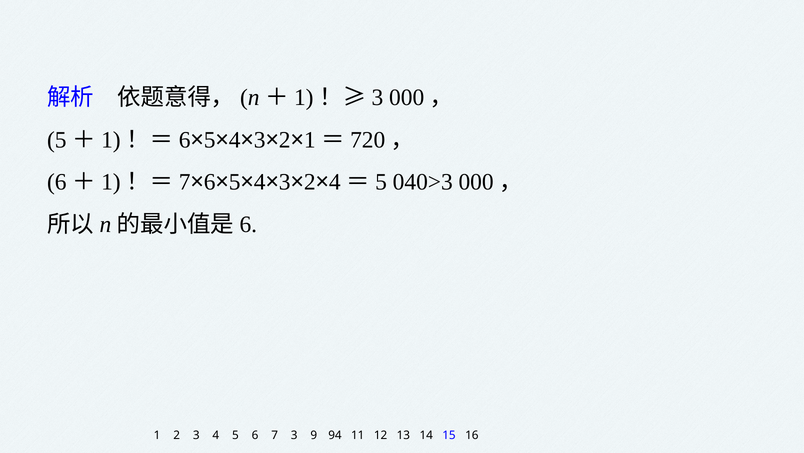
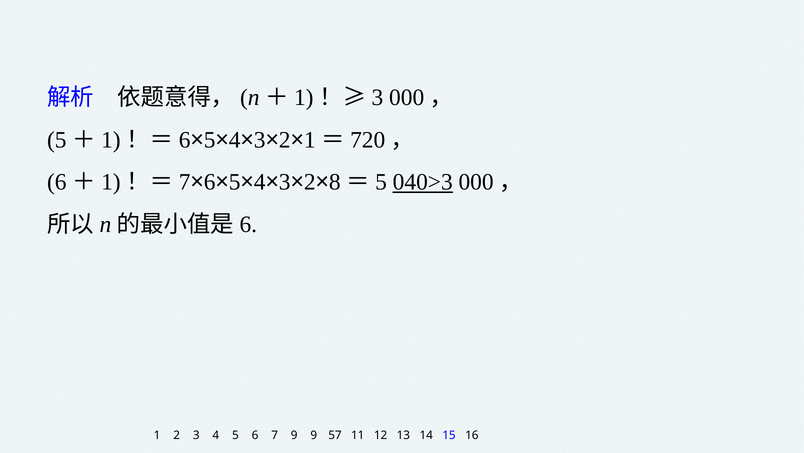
4 at (335, 182): 4 -> 8
040>3 underline: none -> present
7 3: 3 -> 9
94: 94 -> 57
